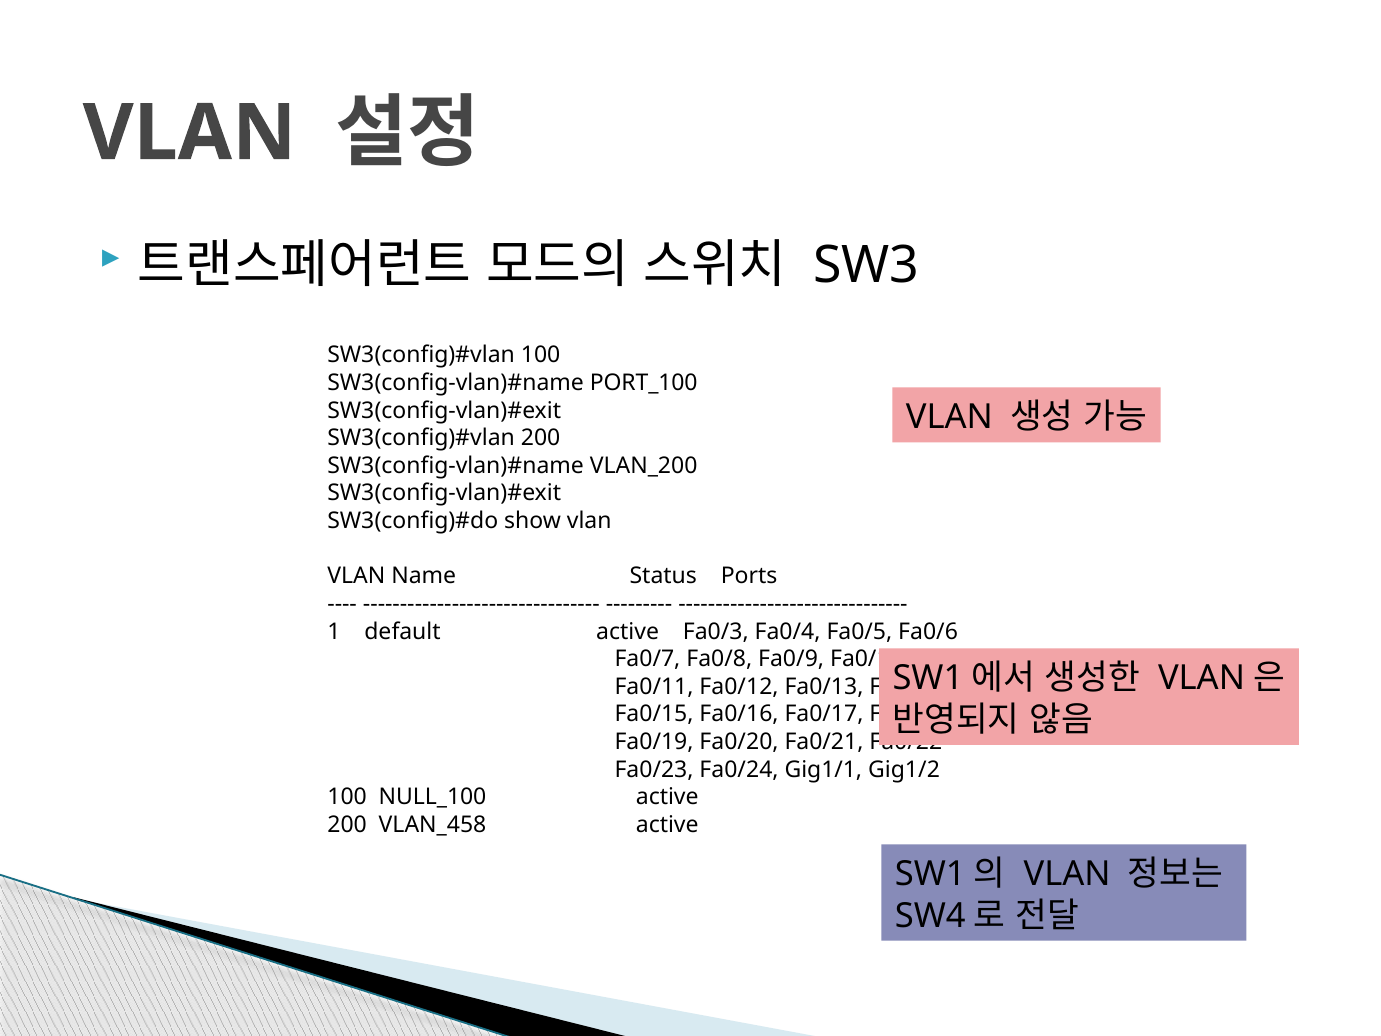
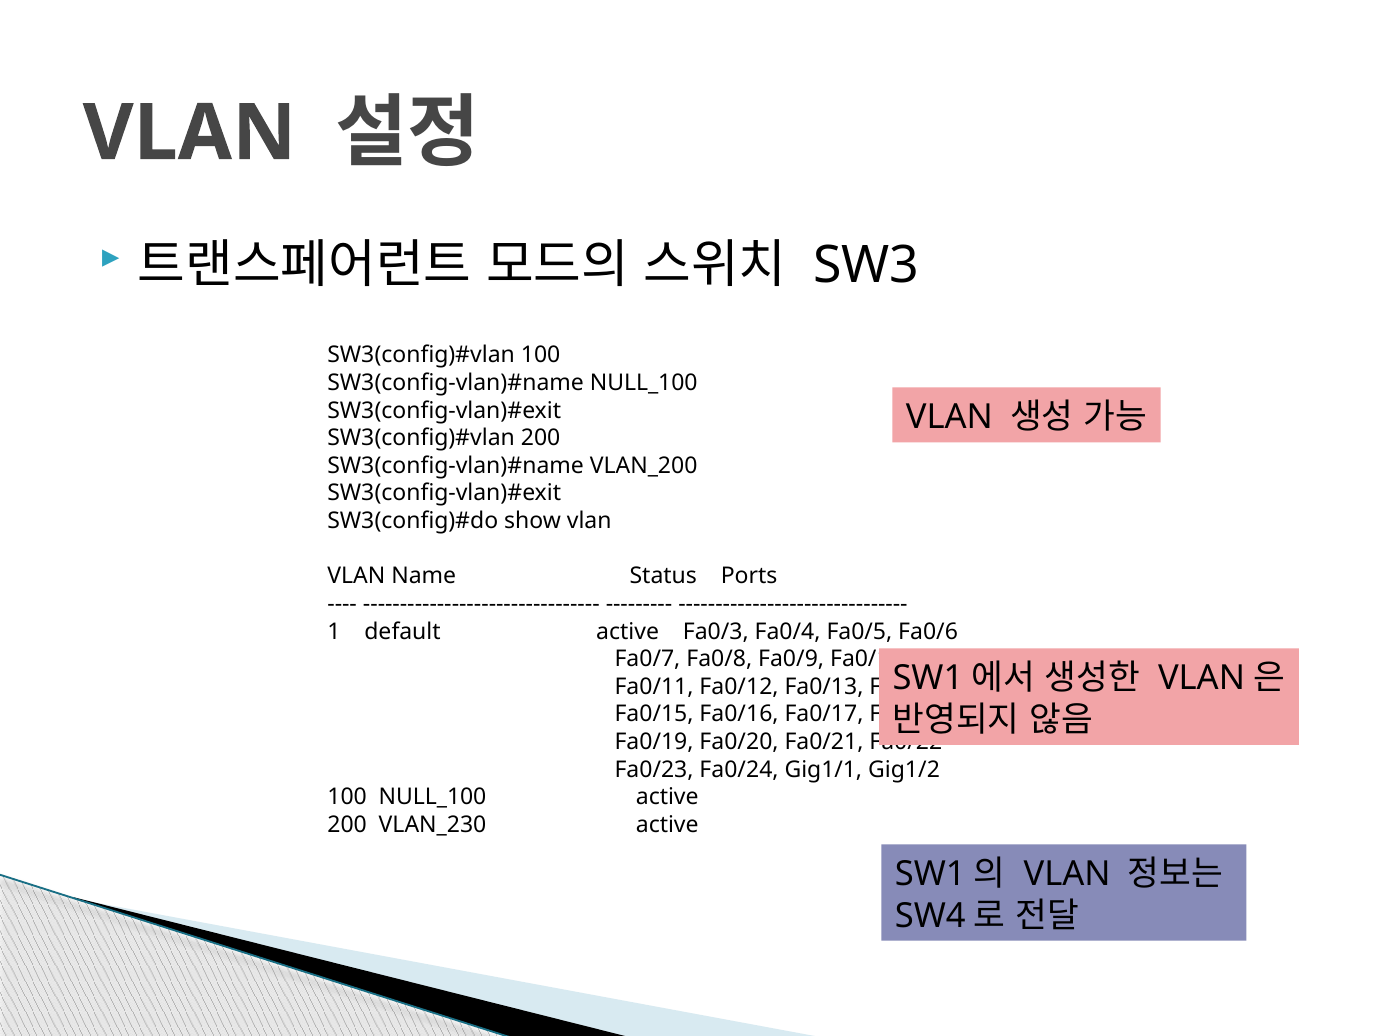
PORT_100 at (644, 383): PORT_100 -> NULL_100
VLAN_458: VLAN_458 -> VLAN_230
